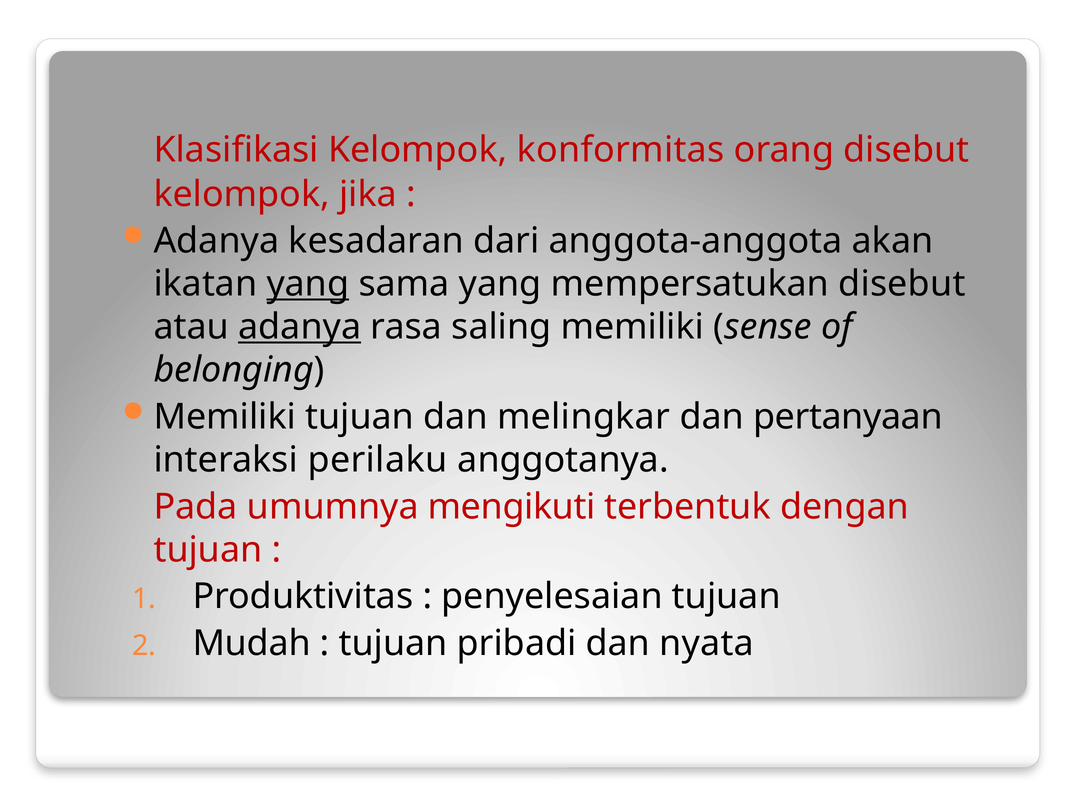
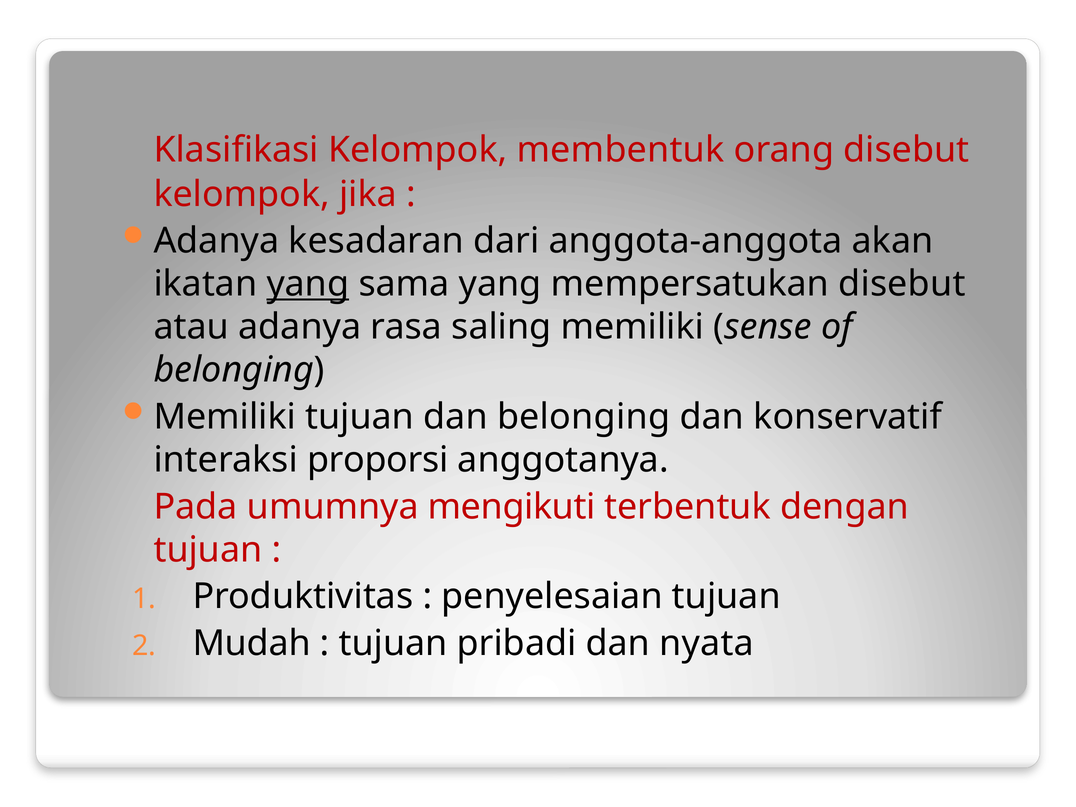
konformitas: konformitas -> membentuk
adanya at (300, 327) underline: present -> none
dan melingkar: melingkar -> belonging
pertanyaan: pertanyaan -> konservatif
perilaku: perilaku -> proporsi
